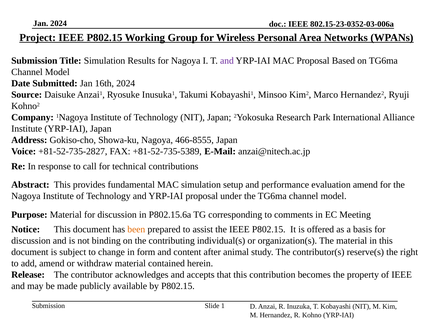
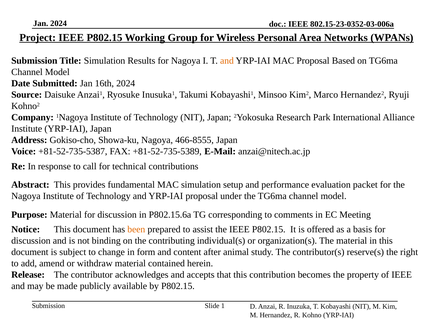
and at (227, 61) colour: purple -> orange
+81-52-735-2827: +81-52-735-2827 -> +81-52-735-5387
evaluation amend: amend -> packet
